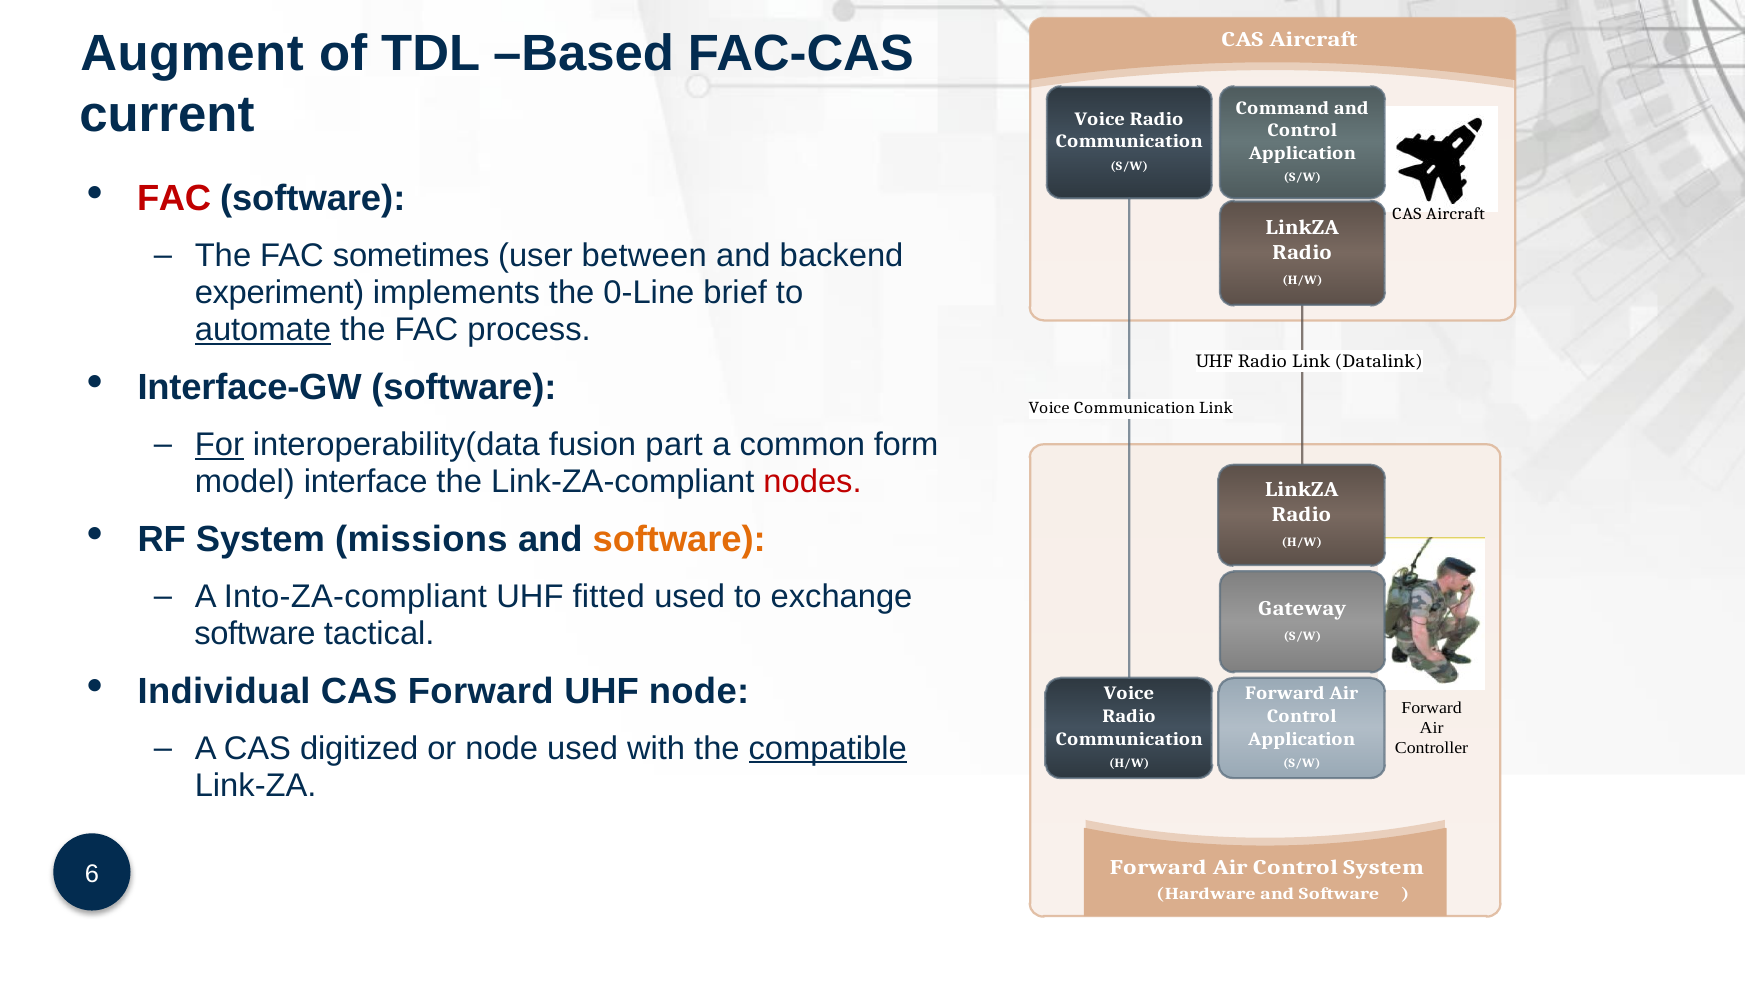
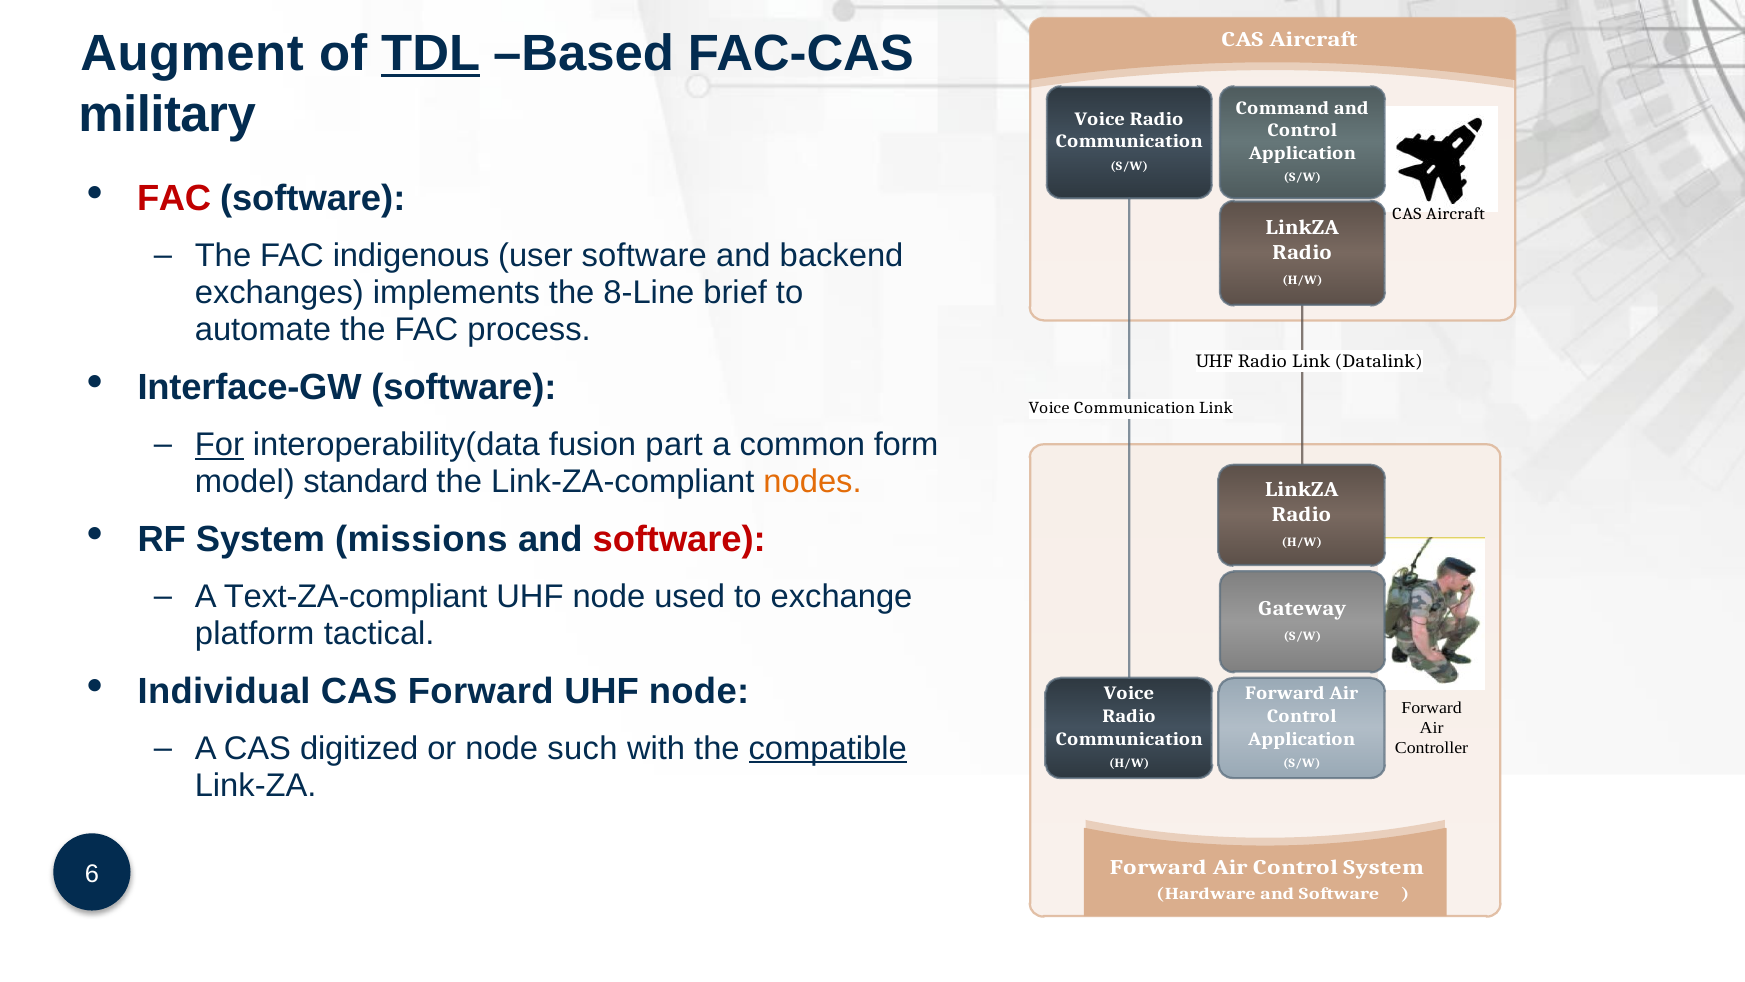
TDL underline: none -> present
current: current -> military
sometimes: sometimes -> indigenous
user between: between -> software
experiment: experiment -> exchanges
0-Line: 0-Line -> 8-Line
automate underline: present -> none
interface: interface -> standard
nodes colour: red -> orange
software at (679, 539) colour: orange -> red
Into-ZA-compliant: Into-ZA-compliant -> Text-ZA-compliant
fitted at (609, 596): fitted -> node
software at (255, 634): software -> platform
node used: used -> such
